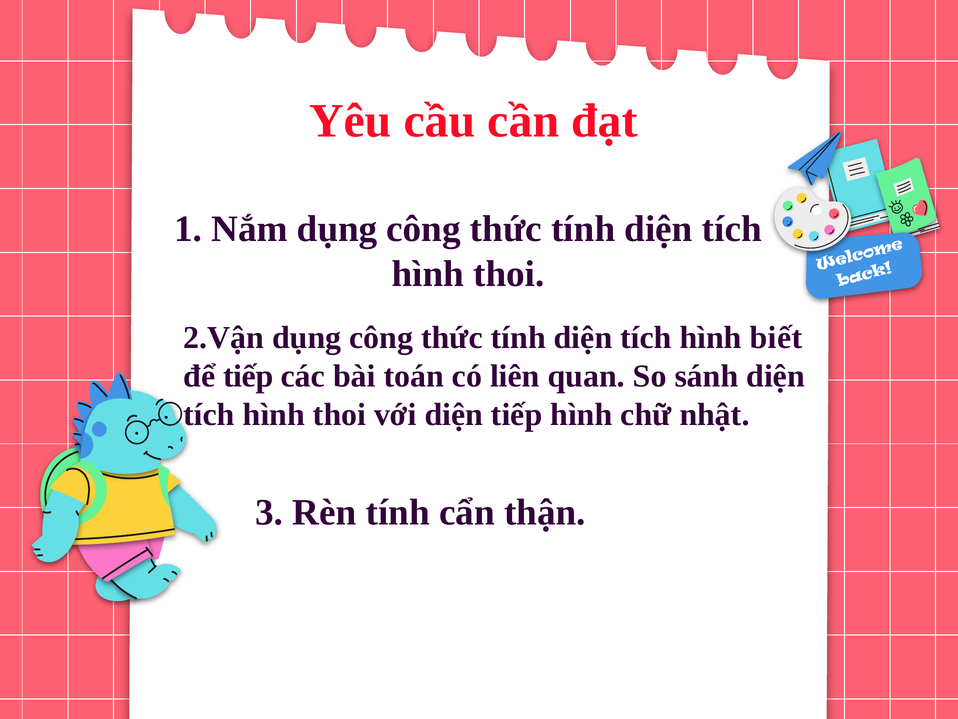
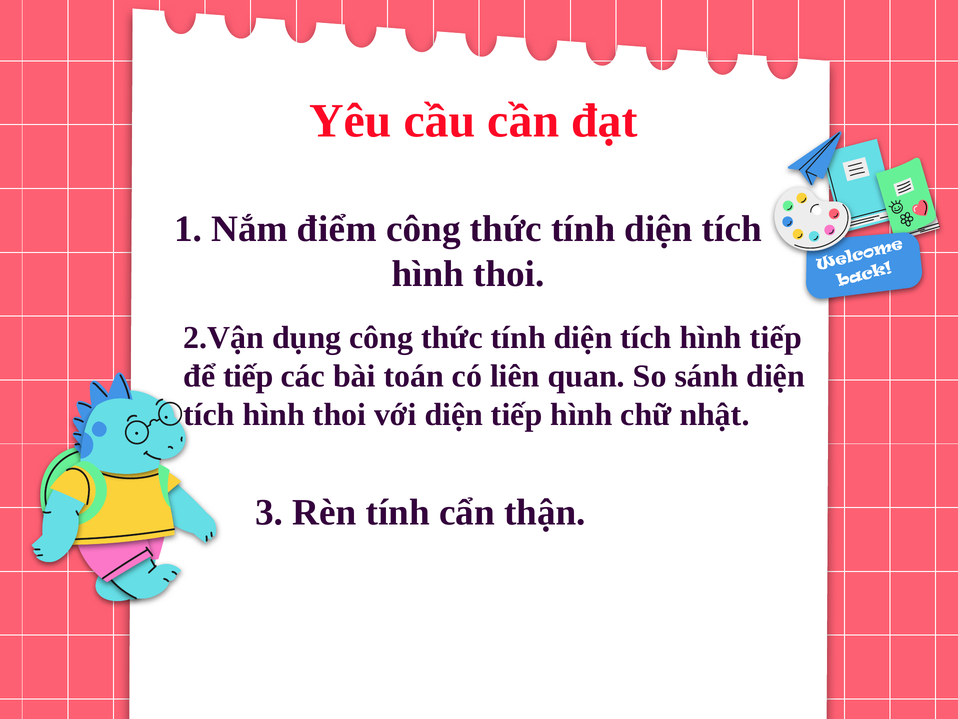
Nắm dụng: dụng -> điểm
hình biết: biết -> tiếp
